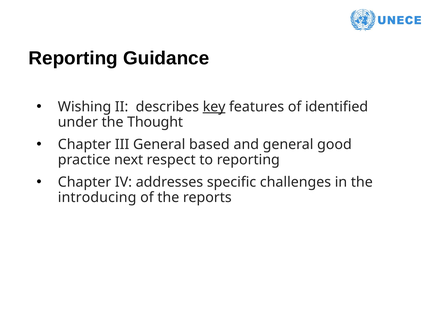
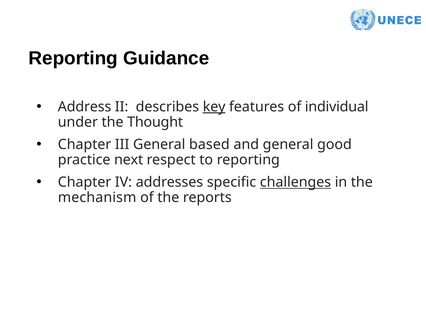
Wishing: Wishing -> Address
identified: identified -> individual
challenges underline: none -> present
introducing: introducing -> mechanism
